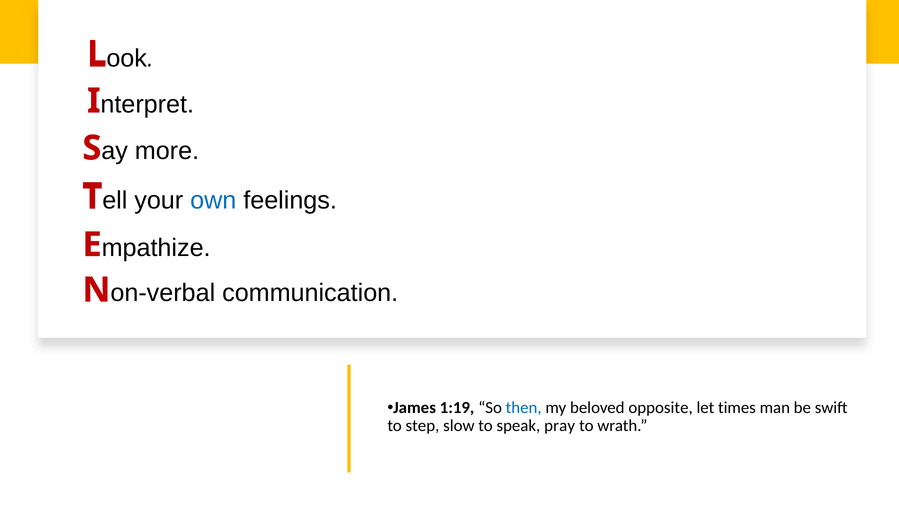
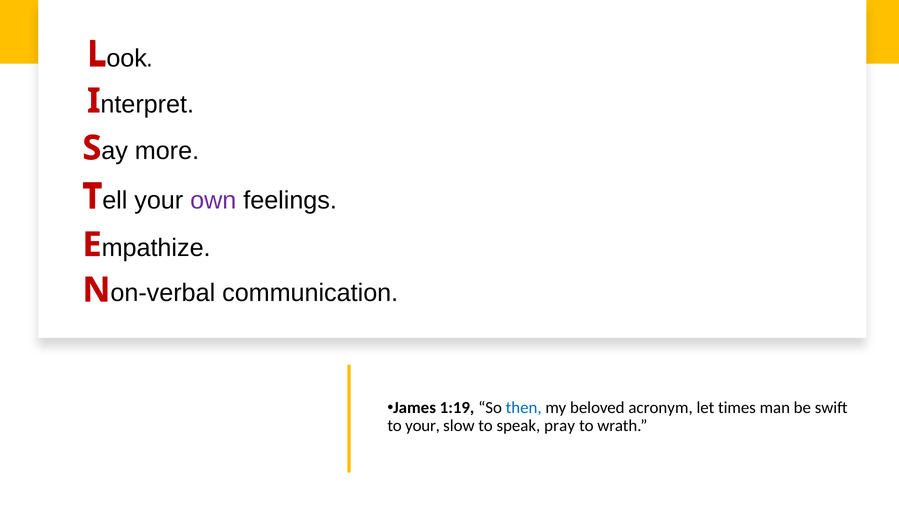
own colour: blue -> purple
opposite: opposite -> acronym
to step: step -> your
